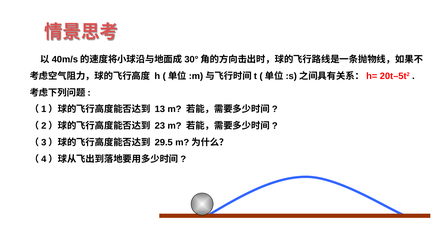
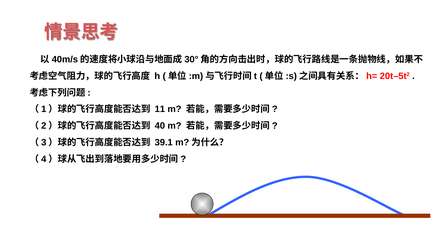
13: 13 -> 11
23: 23 -> 40
29.5: 29.5 -> 39.1
